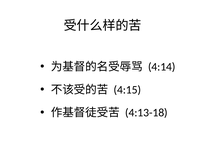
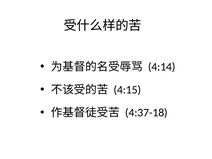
4:13-18: 4:13-18 -> 4:37-18
